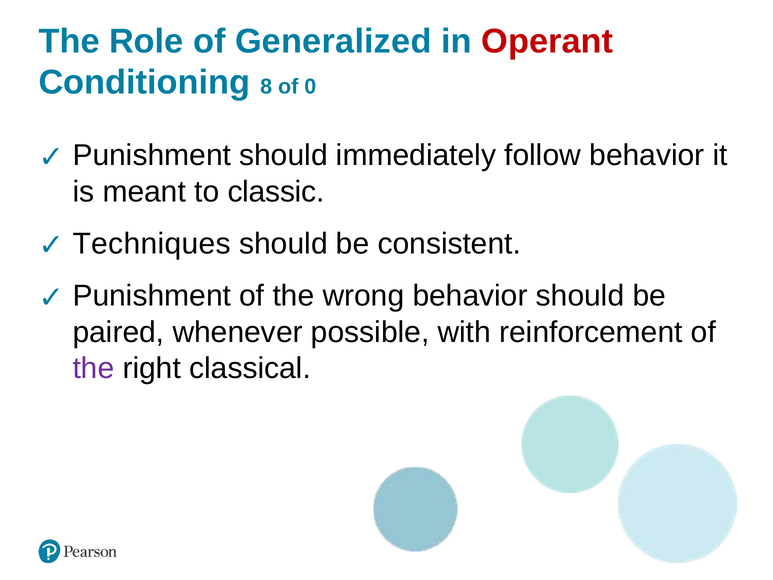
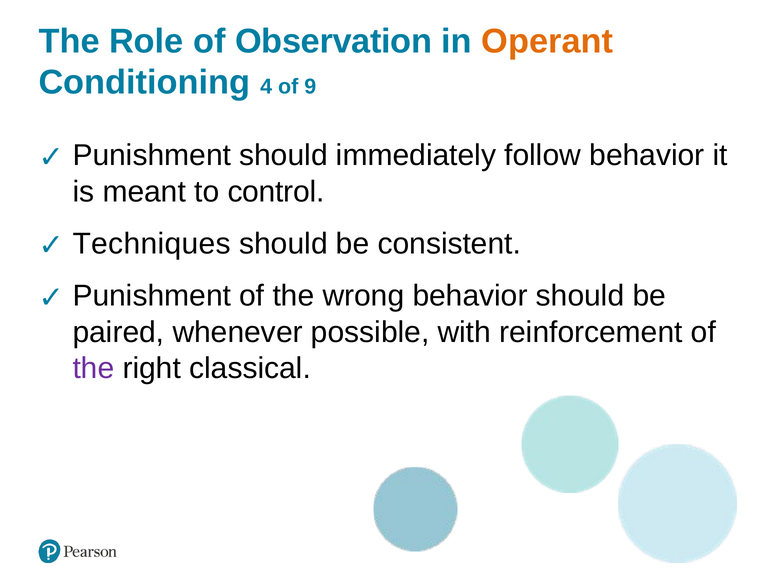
Generalized: Generalized -> Observation
Operant colour: red -> orange
8: 8 -> 4
0: 0 -> 9
classic: classic -> control
